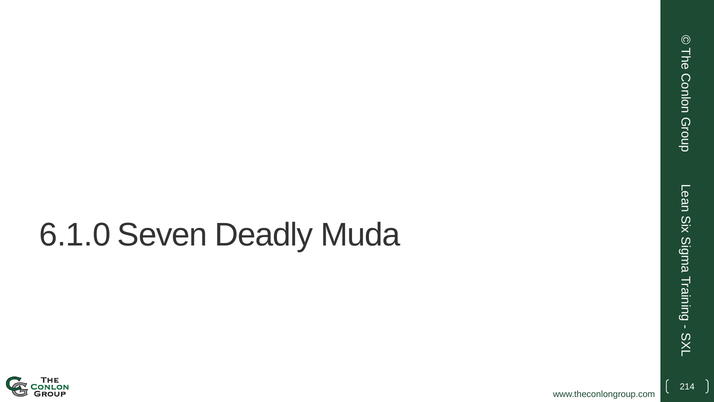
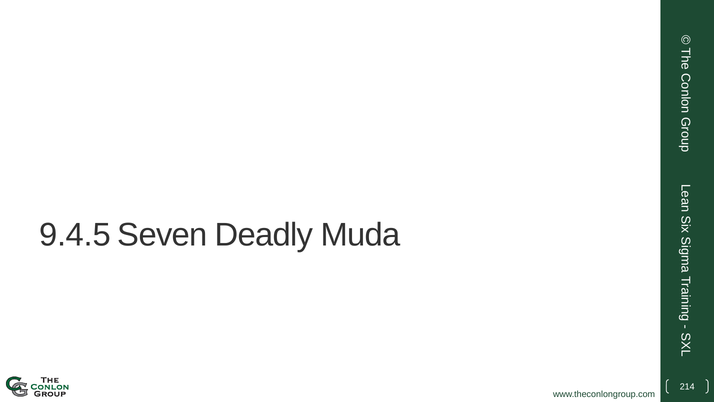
6.1.0: 6.1.0 -> 9.4.5
